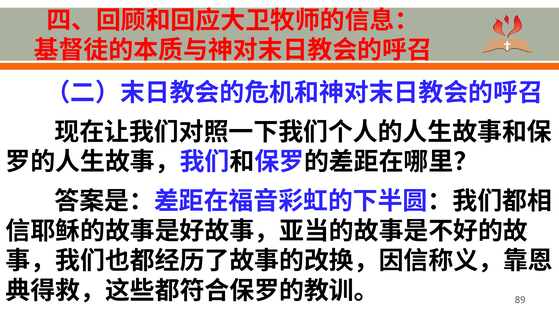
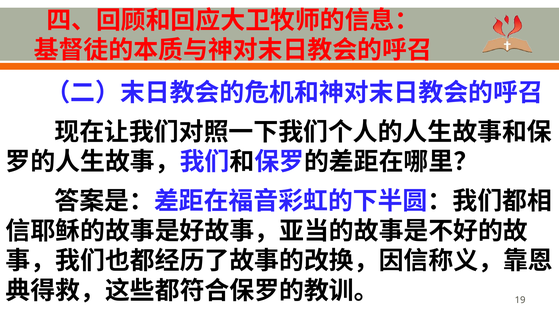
89: 89 -> 19
